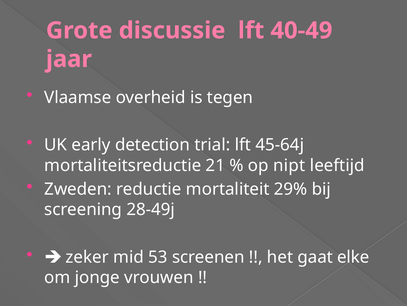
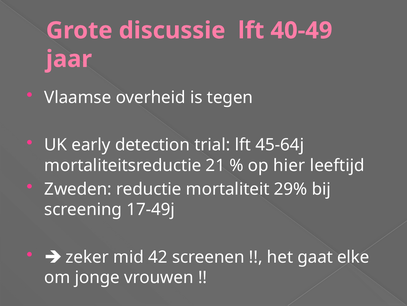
nipt: nipt -> hier
28-49j: 28-49j -> 17-49j
53: 53 -> 42
